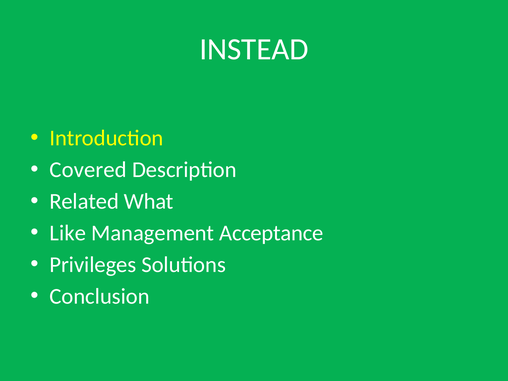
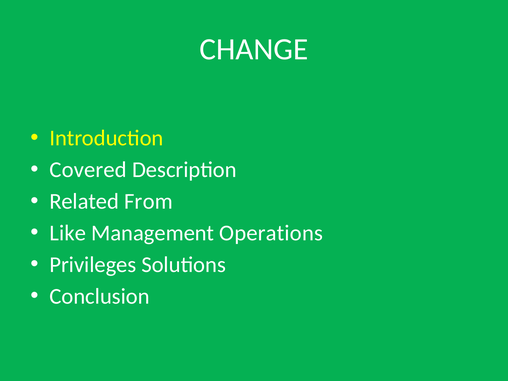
INSTEAD: INSTEAD -> CHANGE
What: What -> From
Acceptance: Acceptance -> Operations
